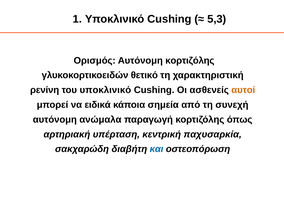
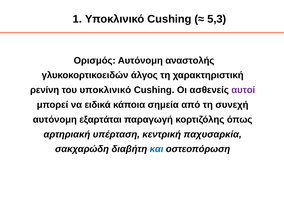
Αυτόνομη κορτιζόλης: κορτιζόλης -> αναστολής
θετικό: θετικό -> άλγος
αυτοί colour: orange -> purple
ανώμαλα: ανώμαλα -> εξαρτάται
